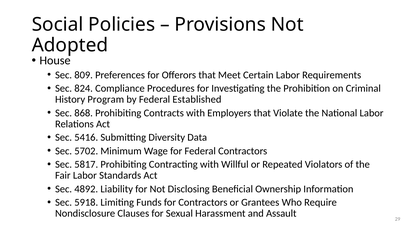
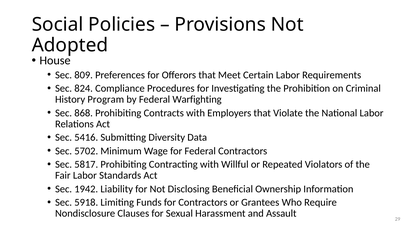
Established: Established -> Warfighting
4892: 4892 -> 1942
